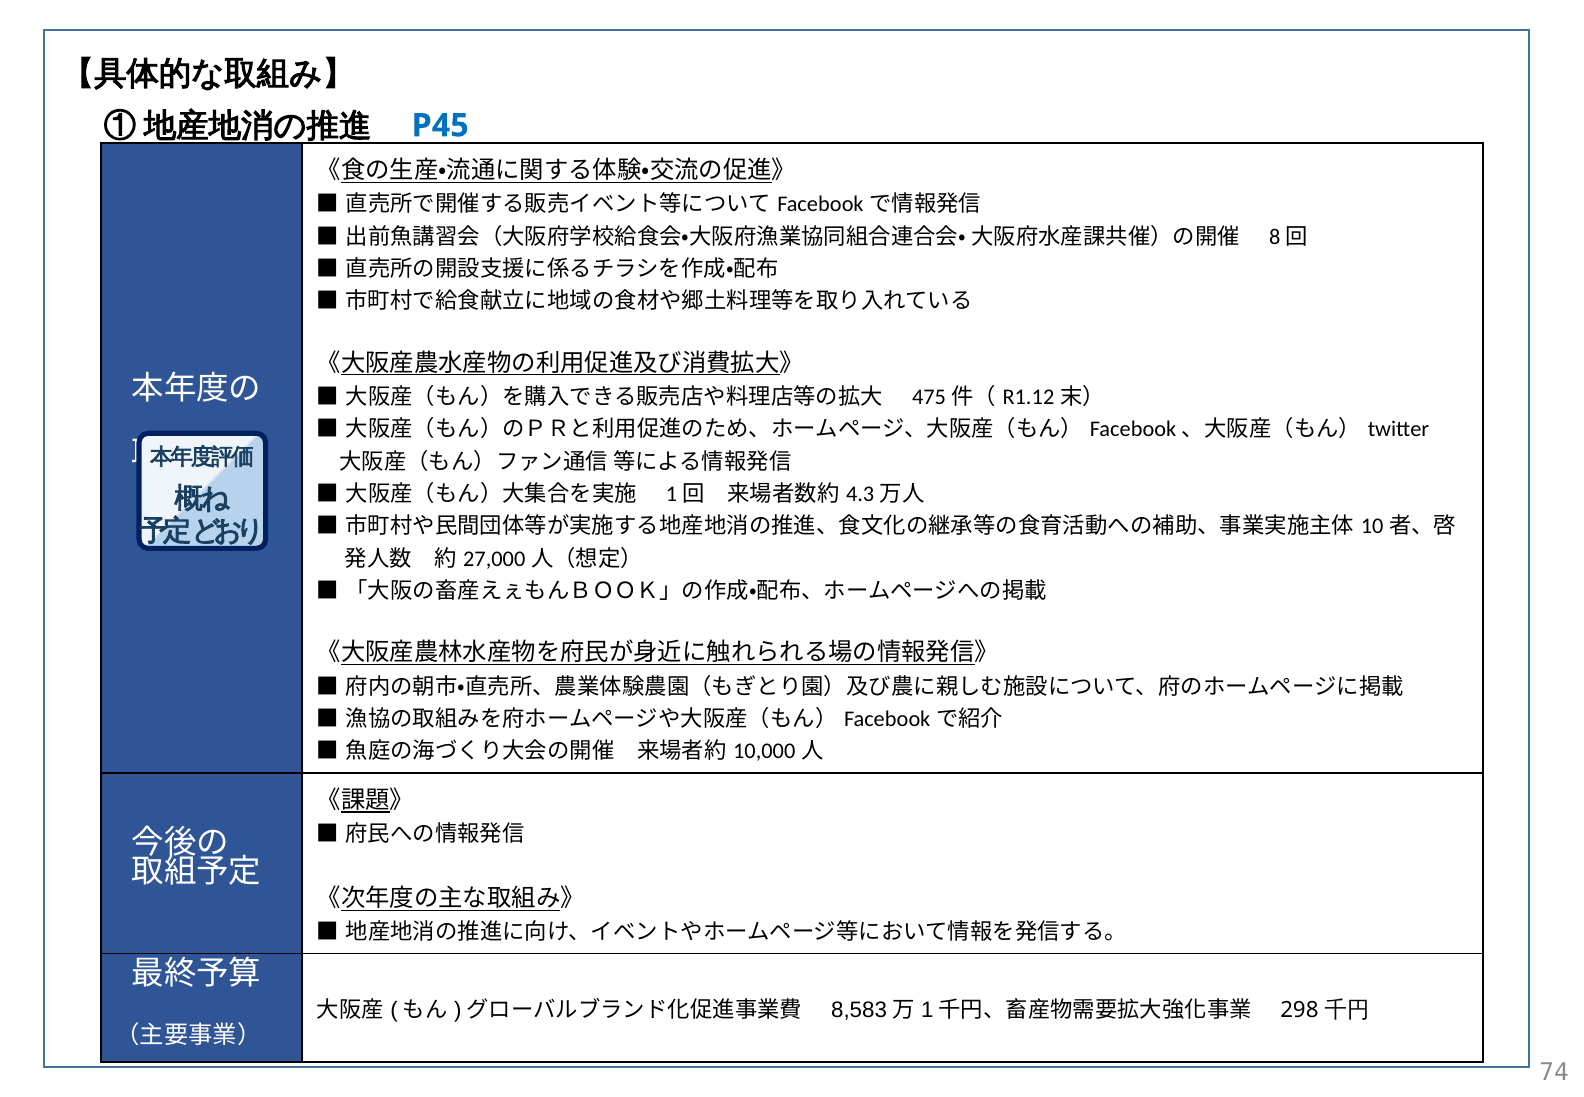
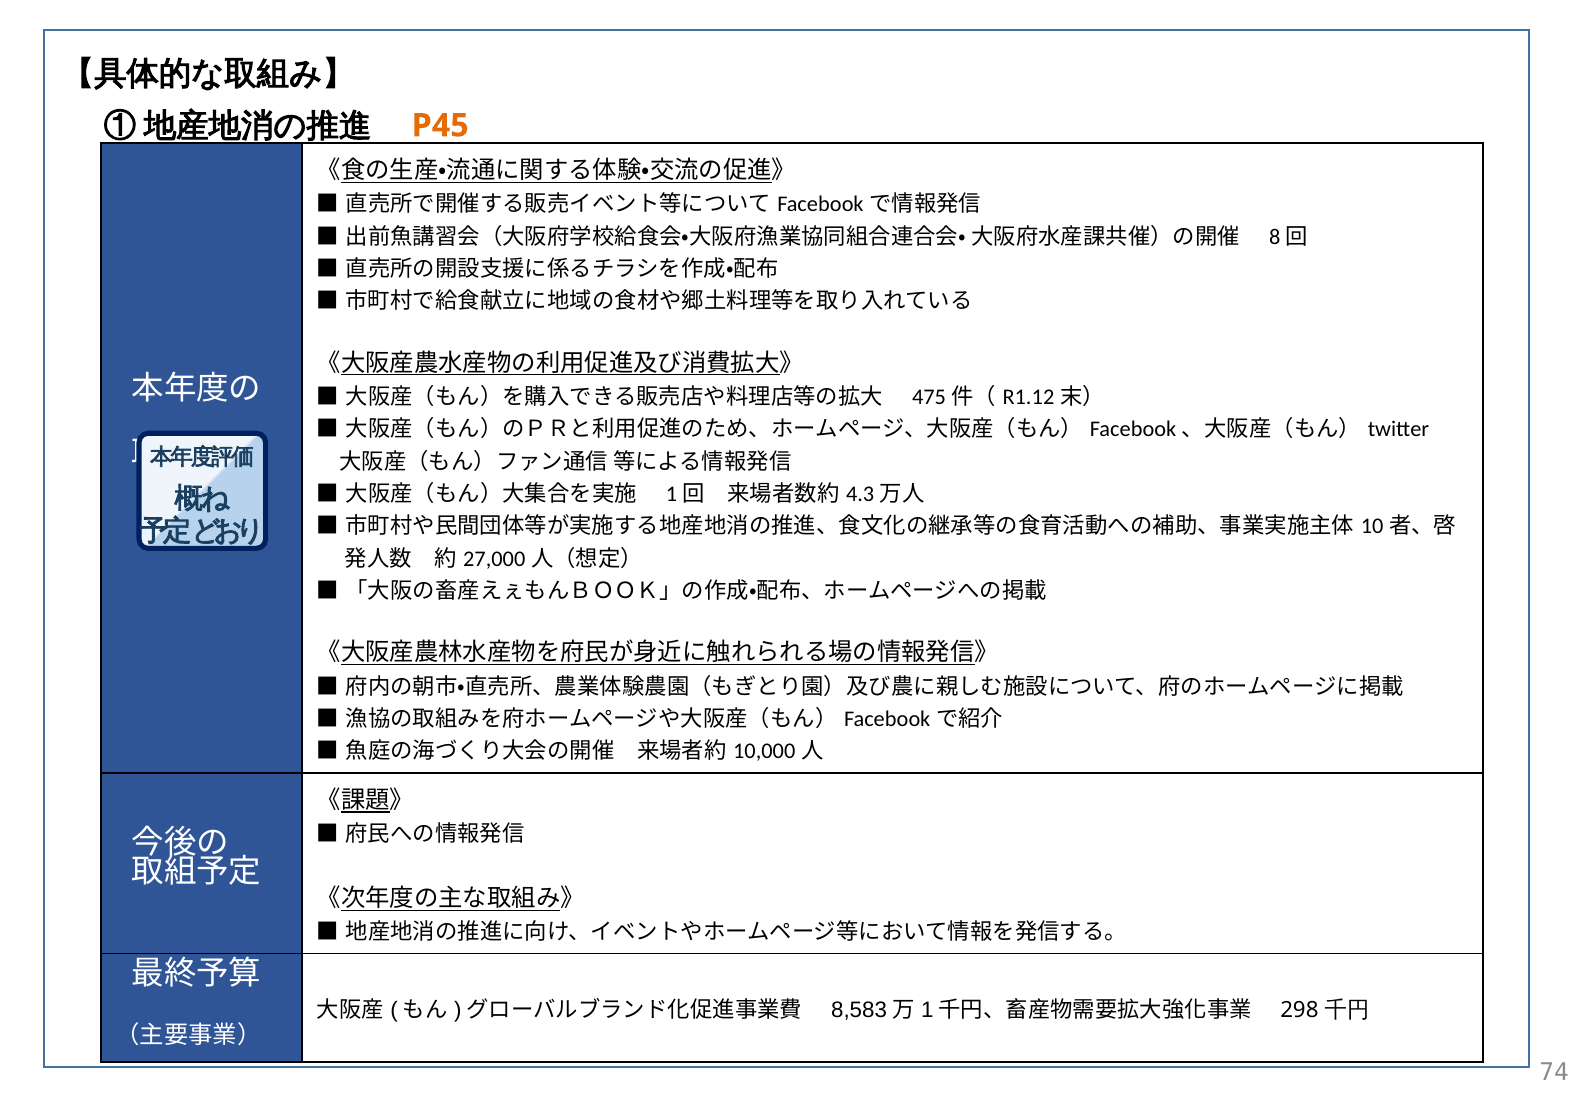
P45 colour: blue -> orange
